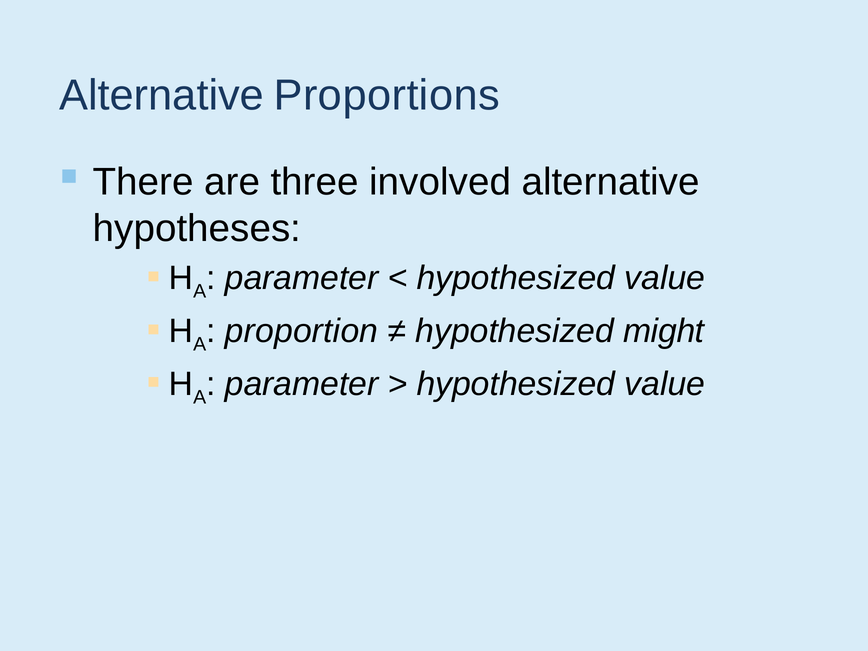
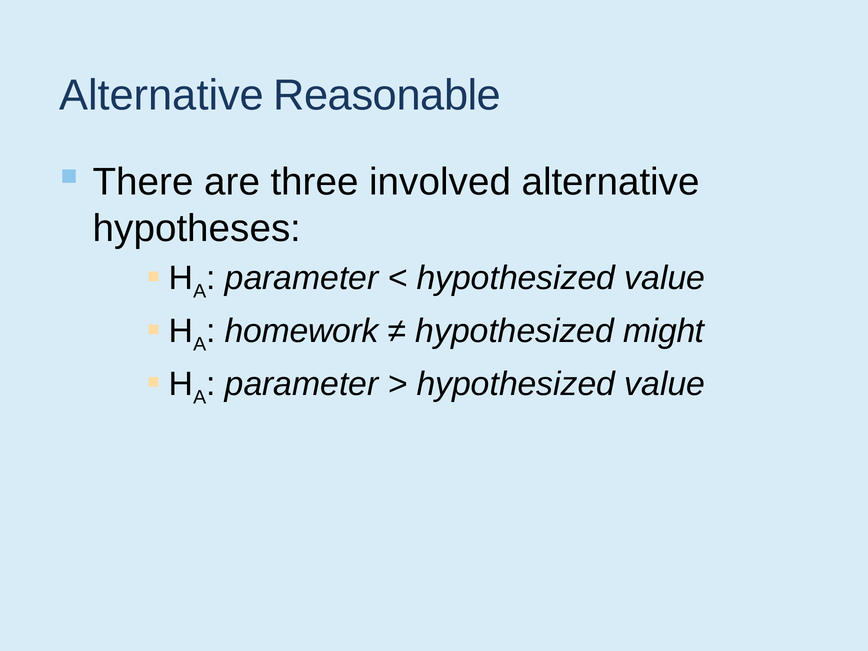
Proportions: Proportions -> Reasonable
proportion: proportion -> homework
